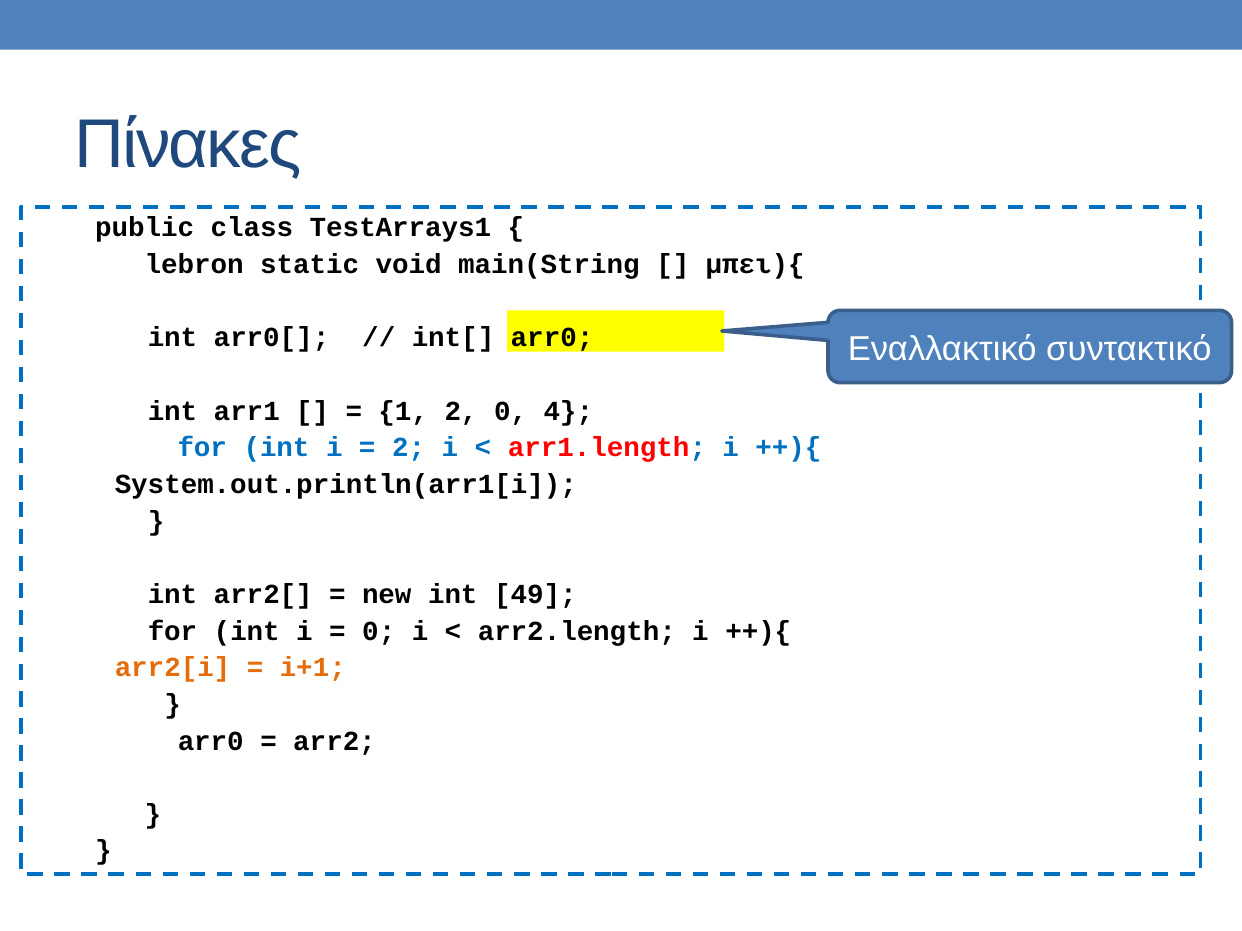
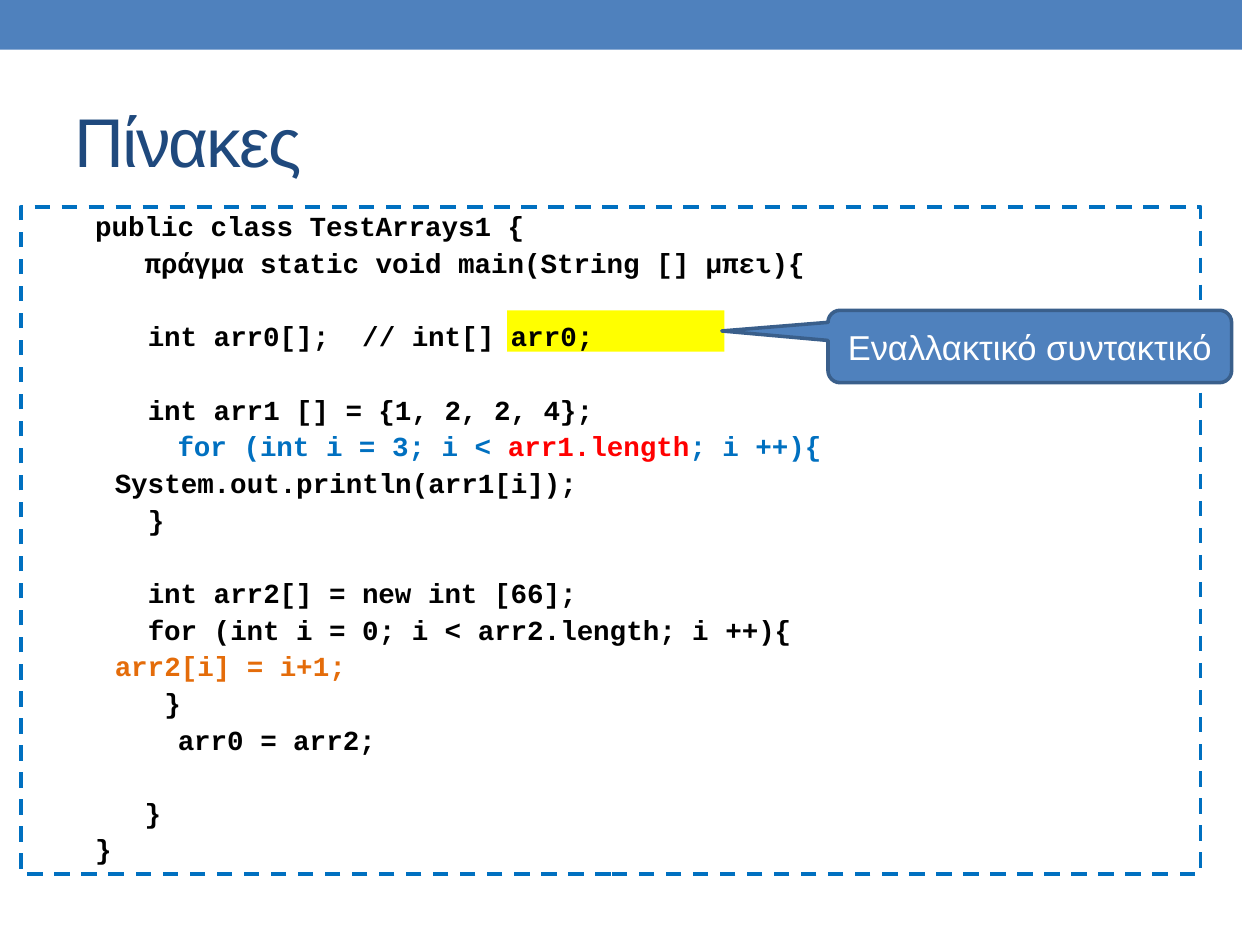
lebron: lebron -> πράγμα
2 0: 0 -> 2
2 at (409, 448): 2 -> 3
49: 49 -> 66
